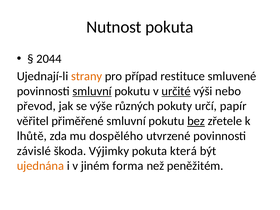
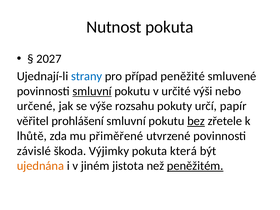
2044: 2044 -> 2027
strany colour: orange -> blue
restituce: restituce -> peněžité
určité underline: present -> none
převod: převod -> určené
různých: různých -> rozsahu
přiměřené: přiměřené -> prohlášení
dospělého: dospělého -> přiměřené
forma: forma -> jistota
peněžitém underline: none -> present
